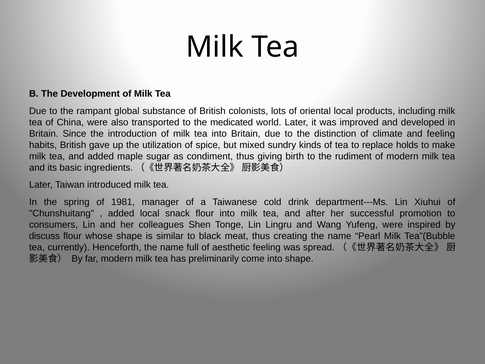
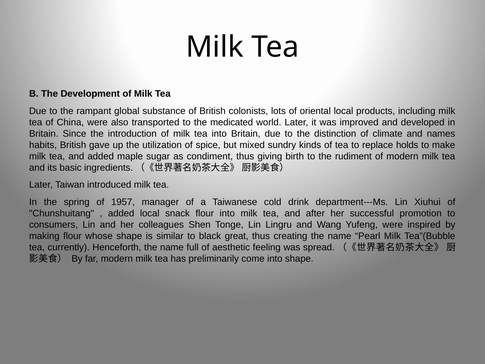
and feeling: feeling -> names
1981: 1981 -> 1957
discuss: discuss -> making
meat: meat -> great
